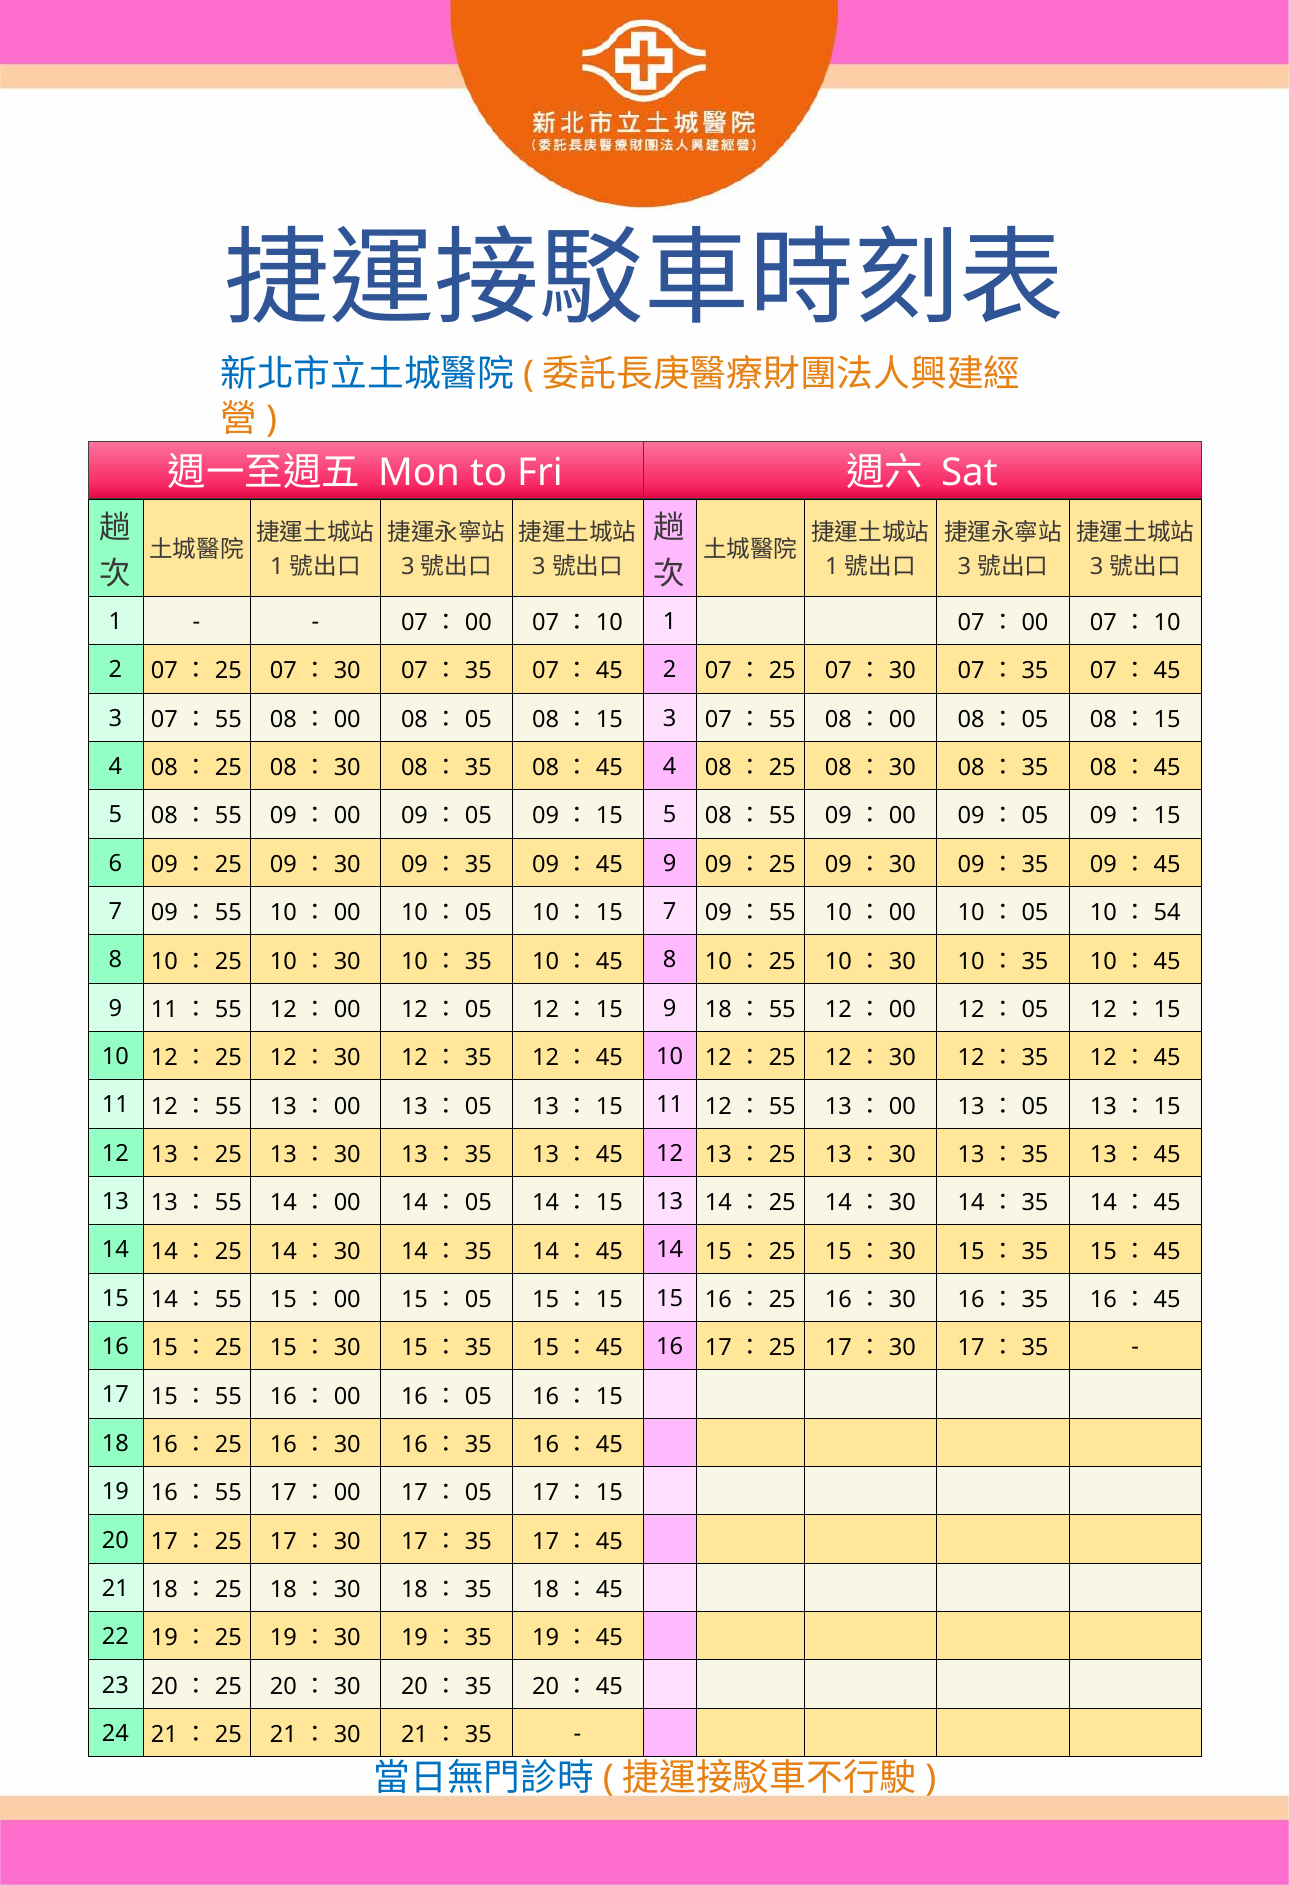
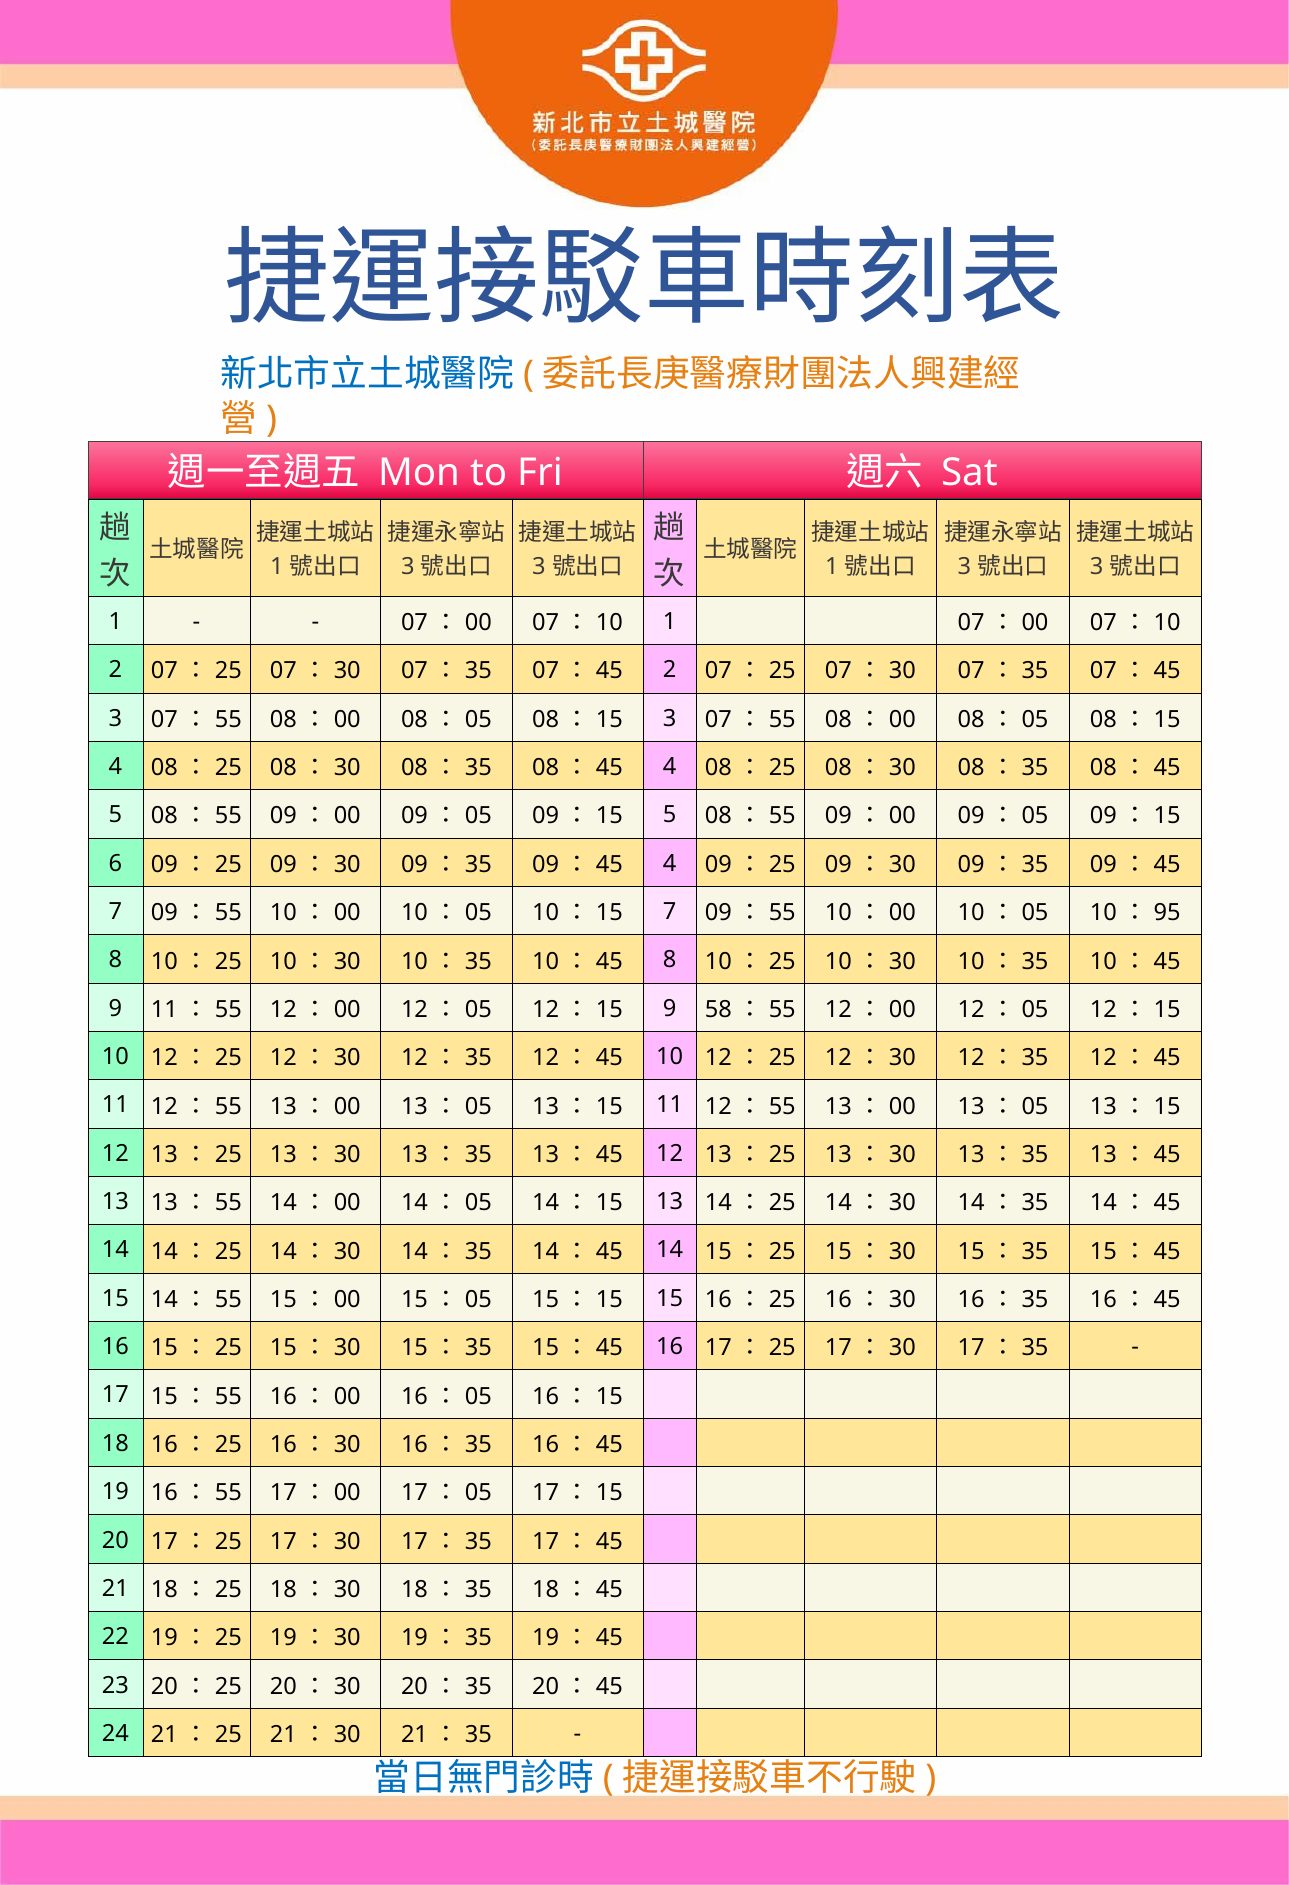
9 at (670, 863): 9 -> 4
54: 54 -> 95
9 18: 18 -> 58
